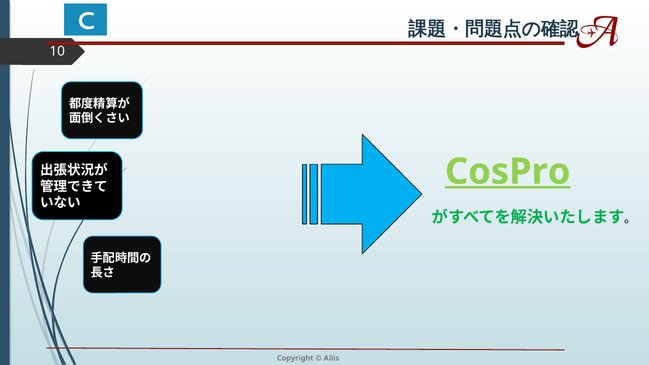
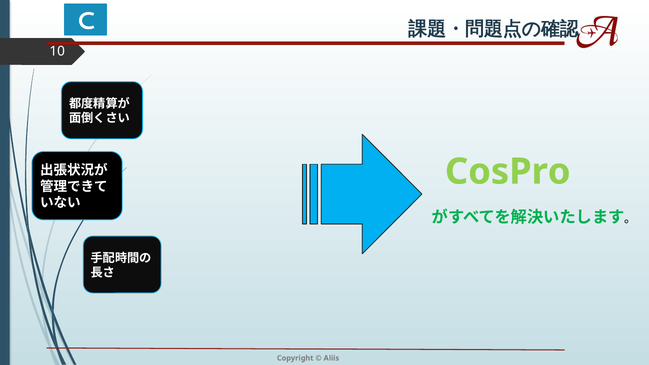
CosPro underline: present -> none
